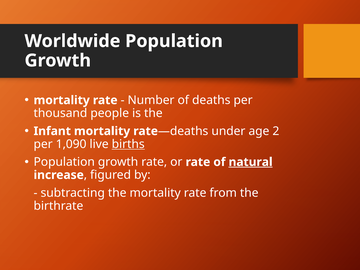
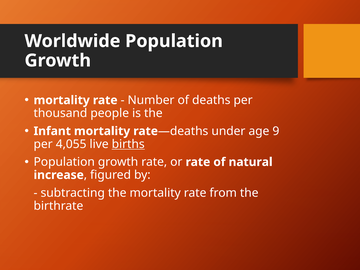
2: 2 -> 9
1,090: 1,090 -> 4,055
natural underline: present -> none
